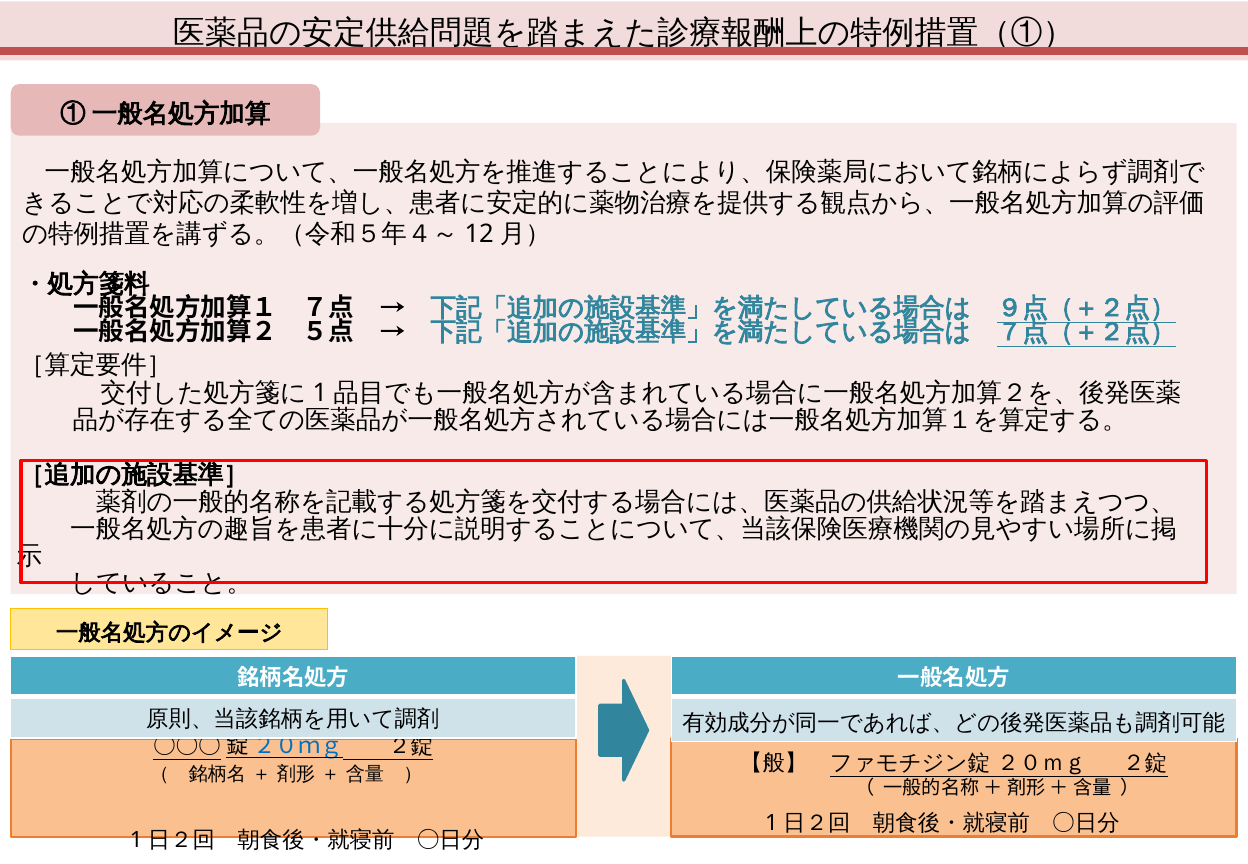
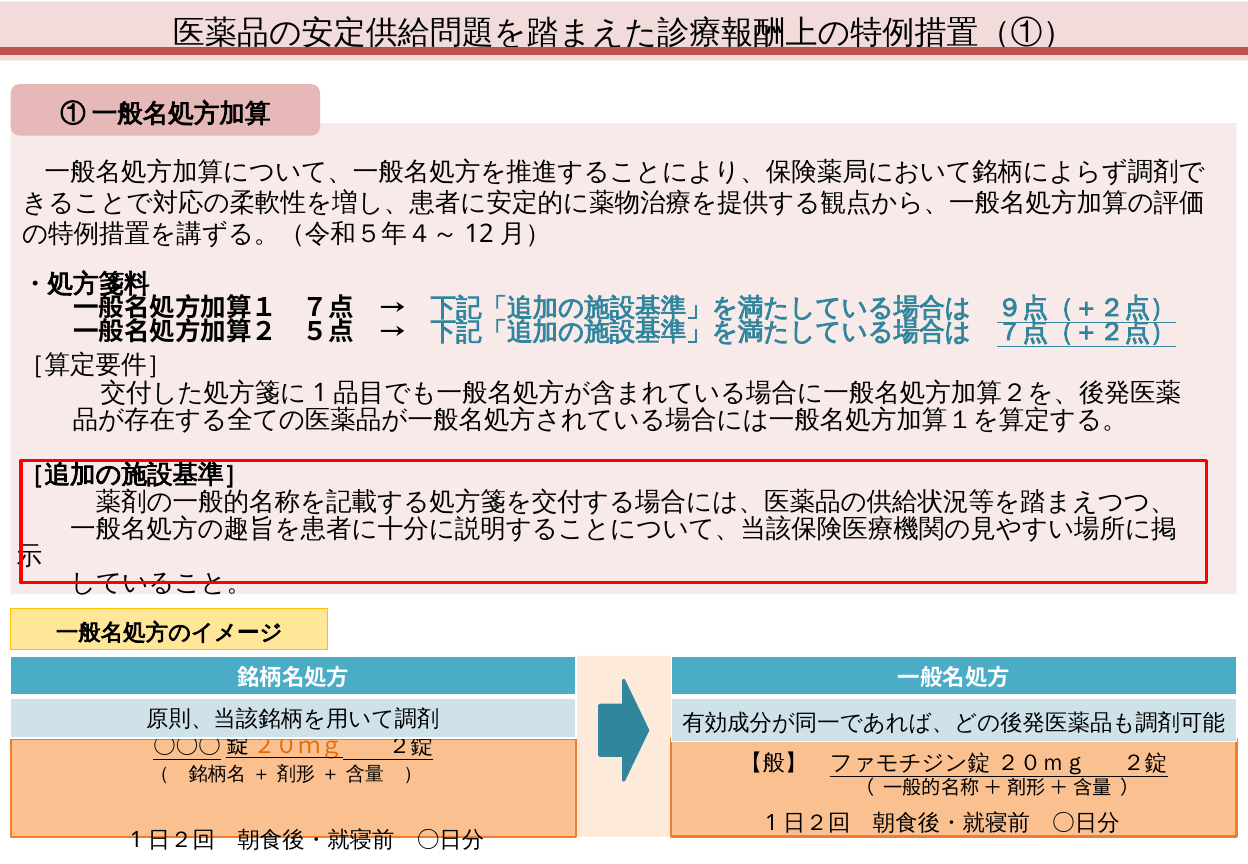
２０ｍｇ at (298, 746) colour: blue -> orange
